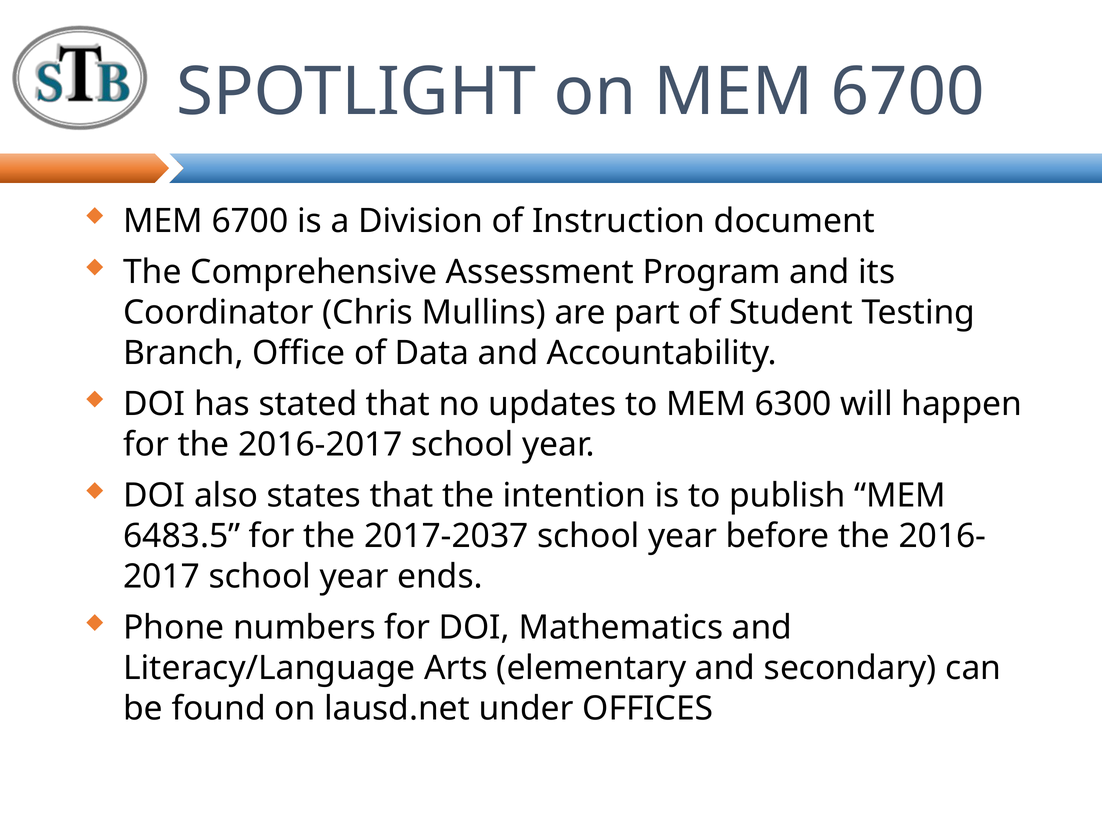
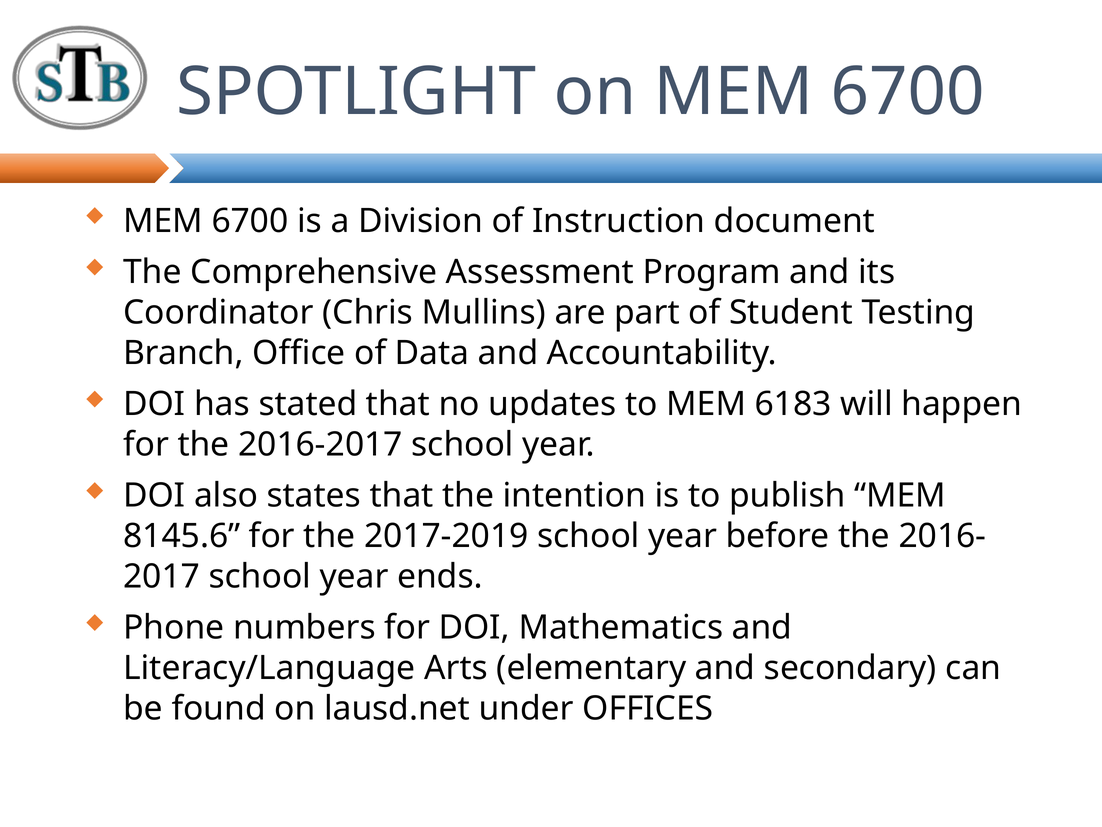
6300: 6300 -> 6183
6483.5: 6483.5 -> 8145.6
2017-2037: 2017-2037 -> 2017-2019
